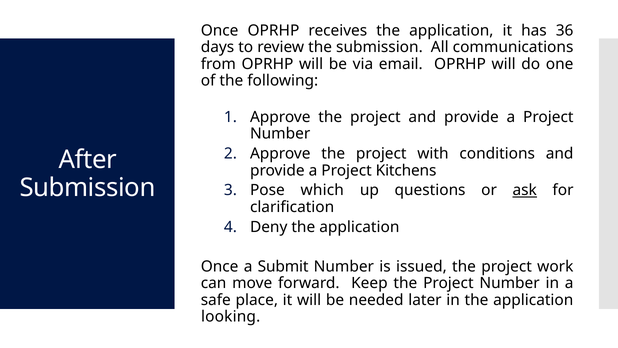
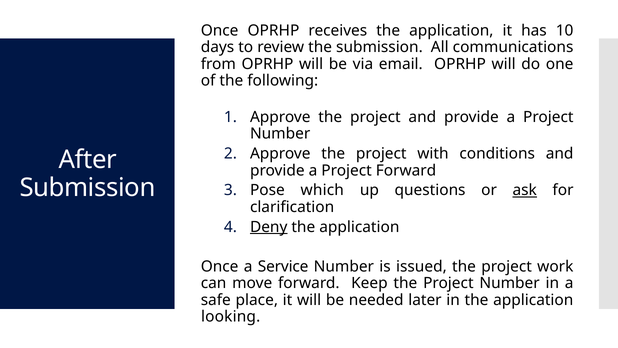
36: 36 -> 10
Project Kitchens: Kitchens -> Forward
Deny underline: none -> present
Submit: Submit -> Service
